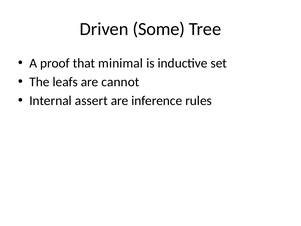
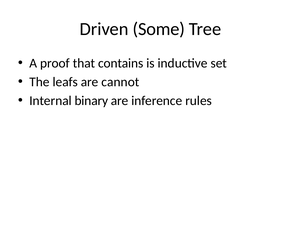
minimal: minimal -> contains
assert: assert -> binary
